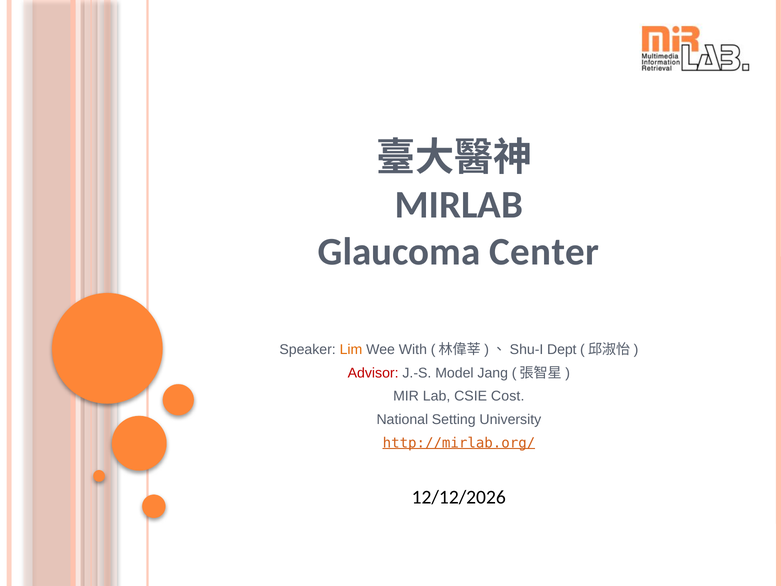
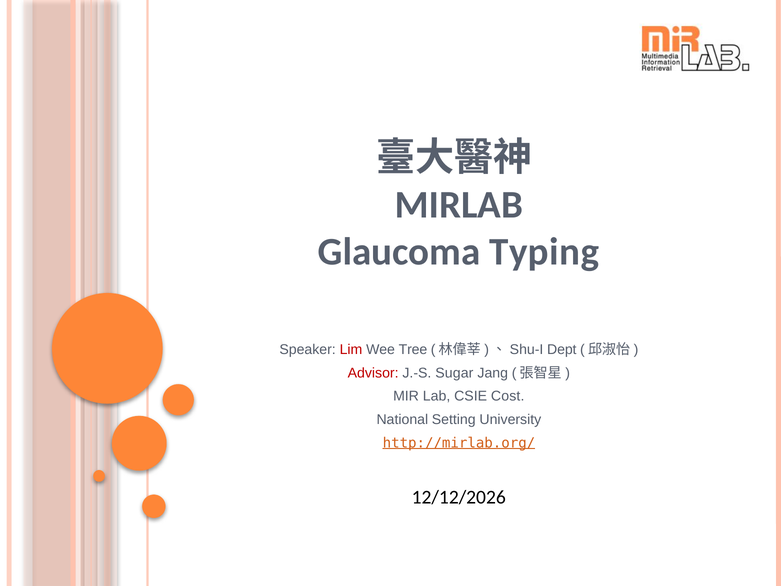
Center: Center -> Typing
Lim colour: orange -> red
With: With -> Tree
Model: Model -> Sugar
